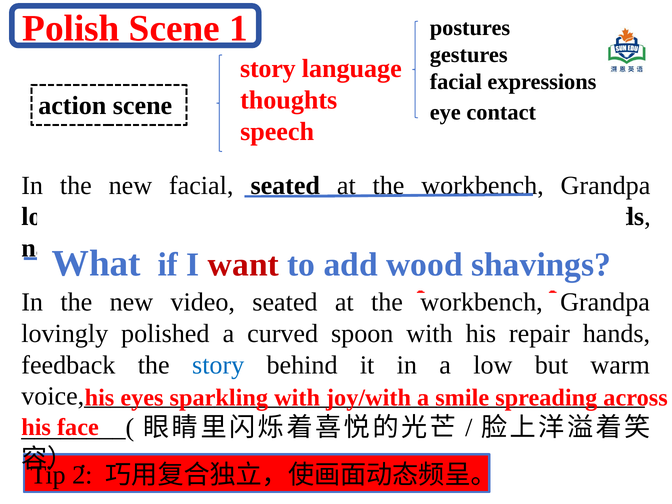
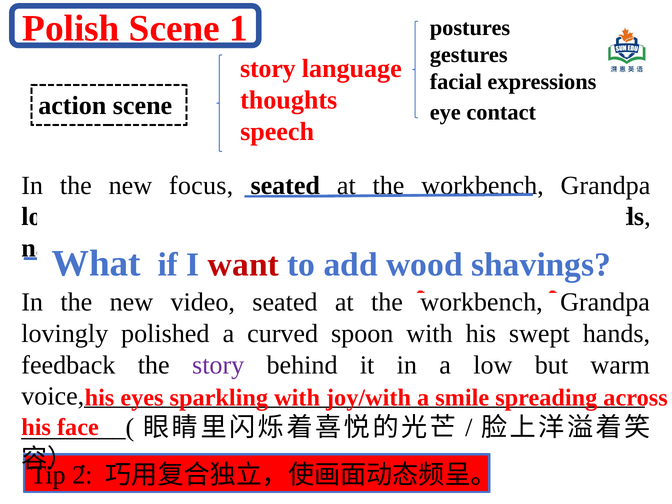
new facial: facial -> focus
repair: repair -> swept
story at (218, 365) colour: blue -> purple
